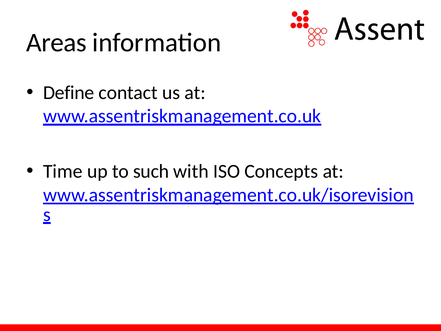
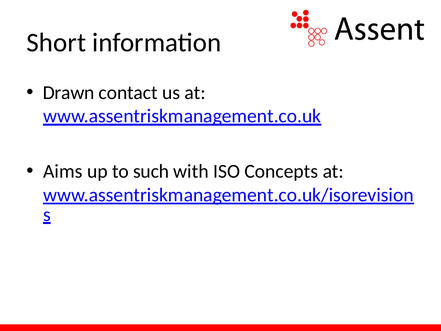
Areas: Areas -> Short
Define: Define -> Drawn
Time: Time -> Aims
